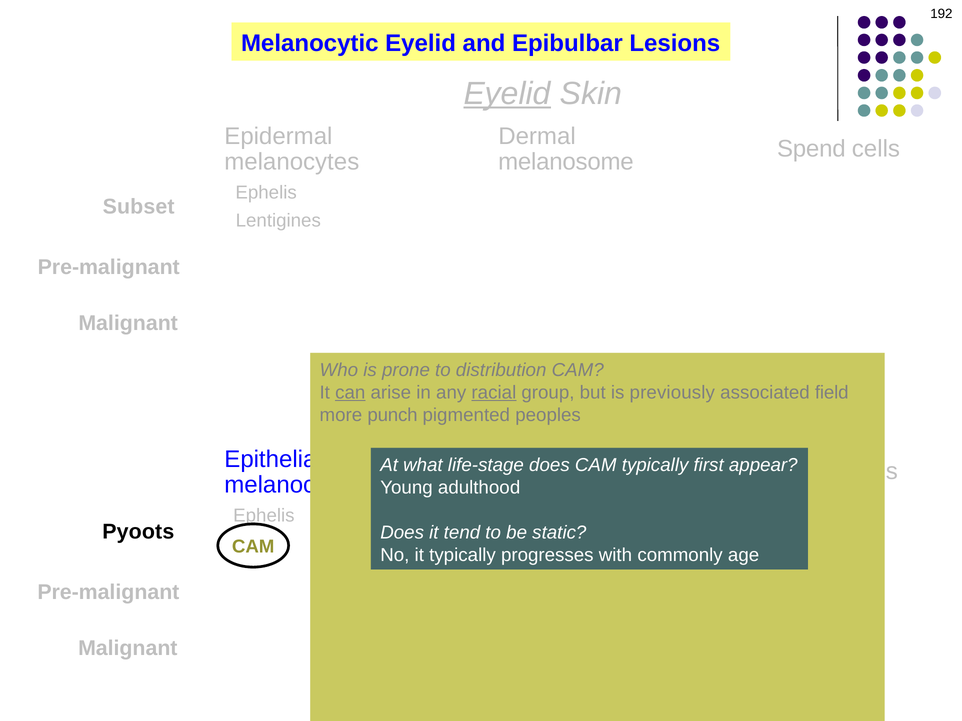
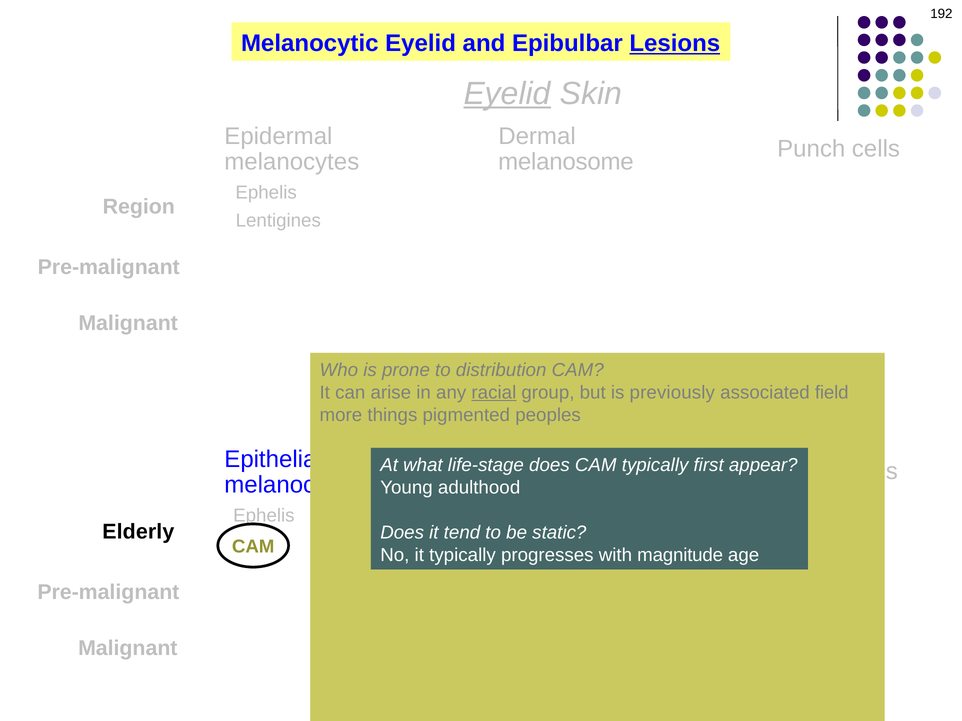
Lesions underline: none -> present
Spend: Spend -> Punch
Subset at (139, 207): Subset -> Region
can at (350, 393) underline: present -> none
punch: punch -> things
Pyoots: Pyoots -> Elderly
commonly: commonly -> magnitude
